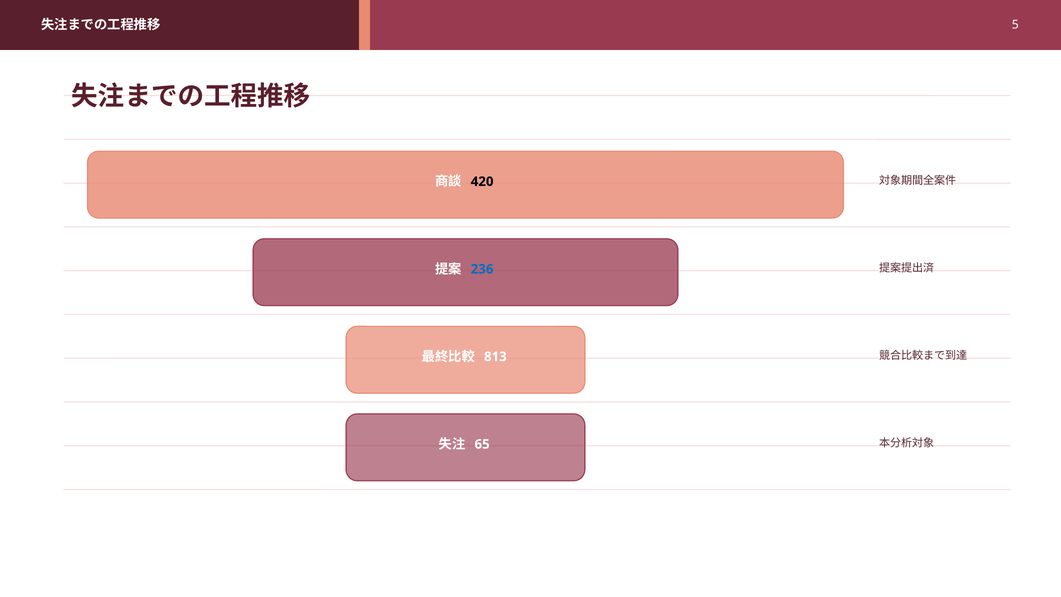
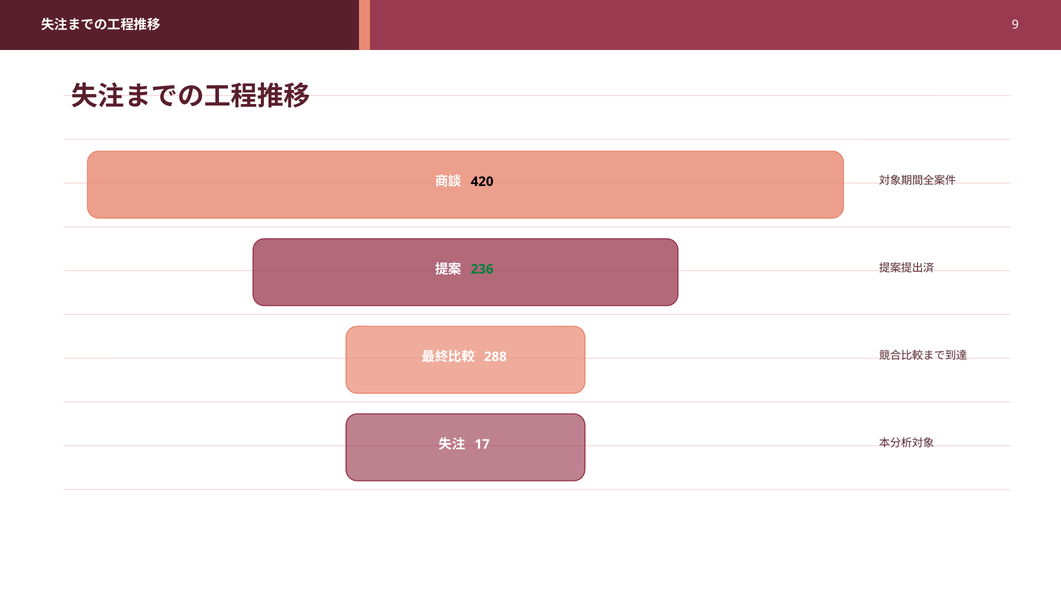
5: 5 -> 9
236 colour: blue -> green
813: 813 -> 288
65: 65 -> 17
